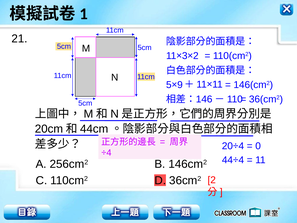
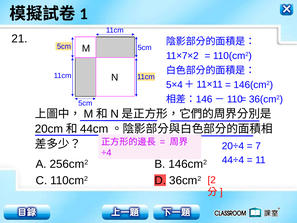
3 at (185, 56): 3 -> 7
9 at (180, 85): 9 -> 4
0 at (258, 146): 0 -> 7
